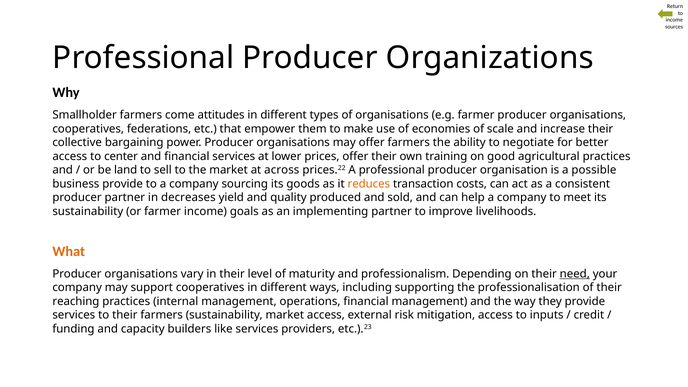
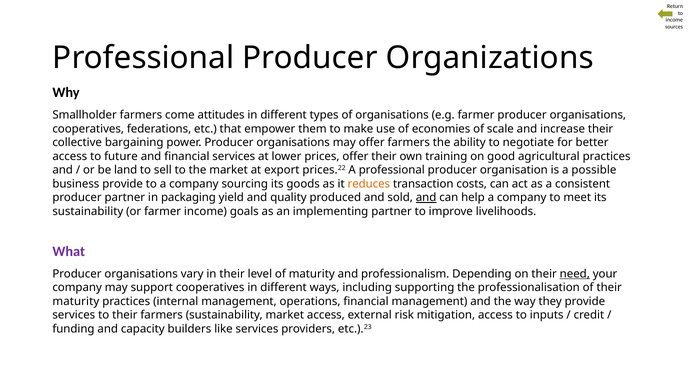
center: center -> future
across: across -> export
decreases: decreases -> packaging
and at (426, 198) underline: none -> present
What colour: orange -> purple
reaching at (76, 301): reaching -> maturity
